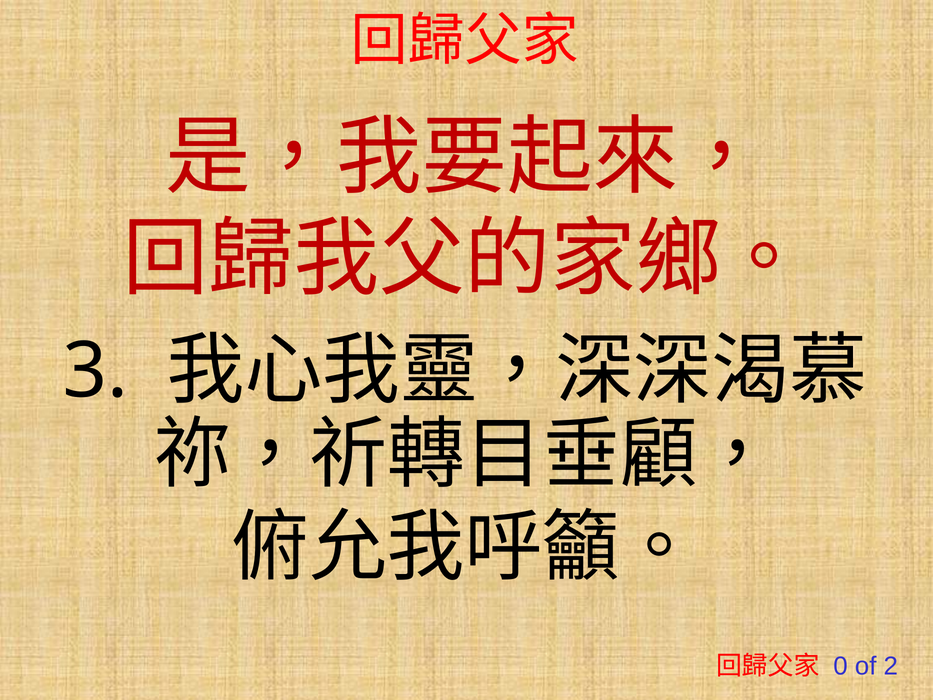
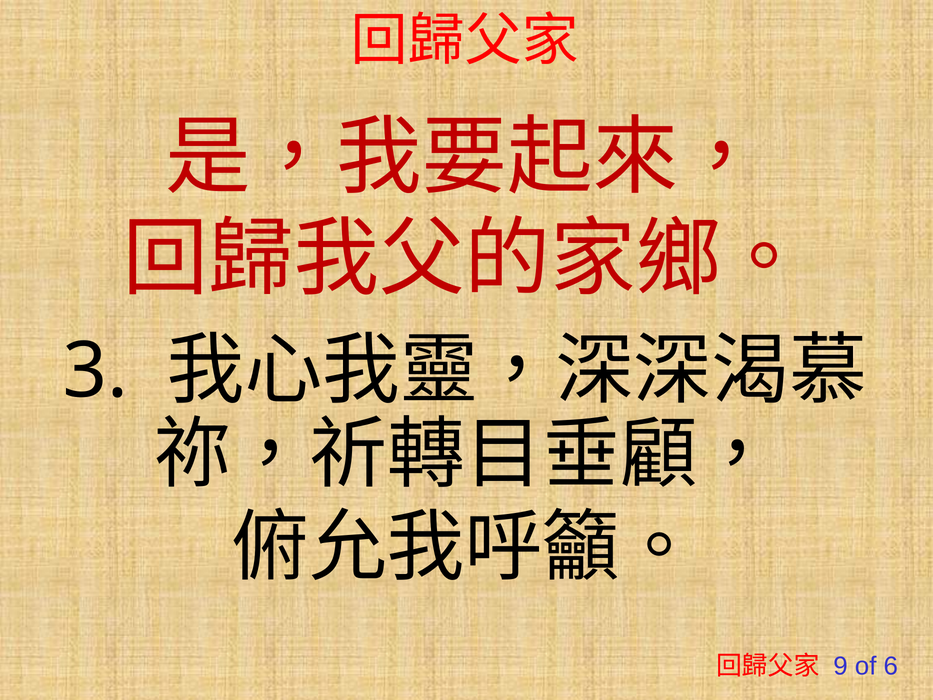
0: 0 -> 9
2: 2 -> 6
